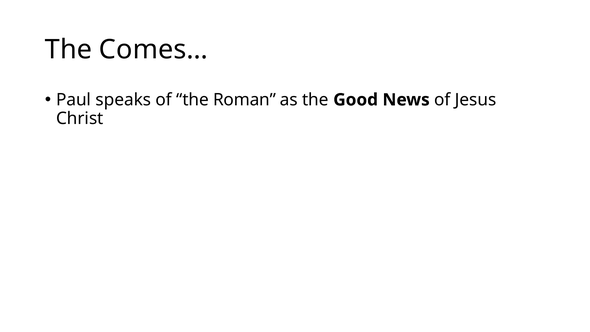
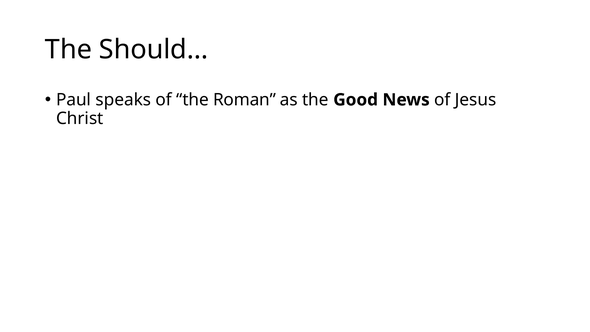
Comes…: Comes… -> Should…
